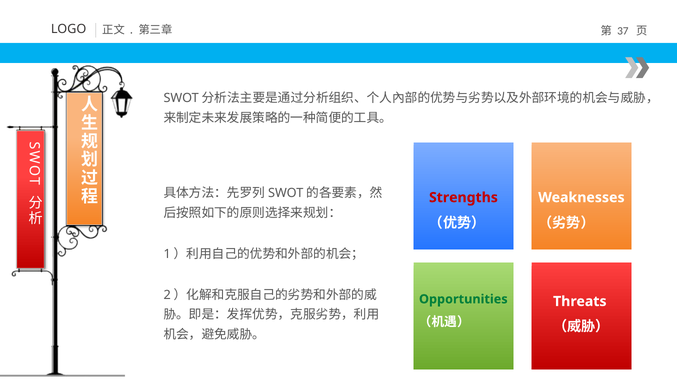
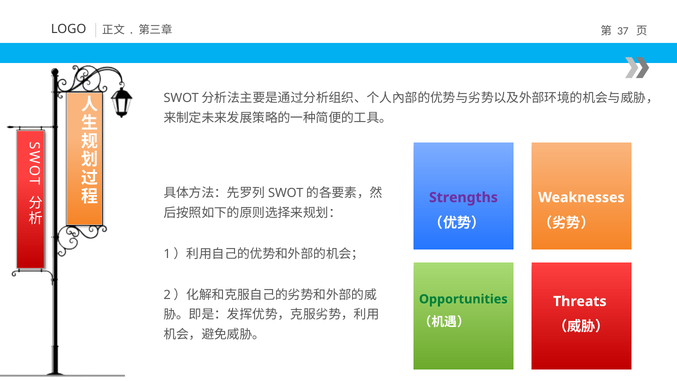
Strengths colour: red -> purple
